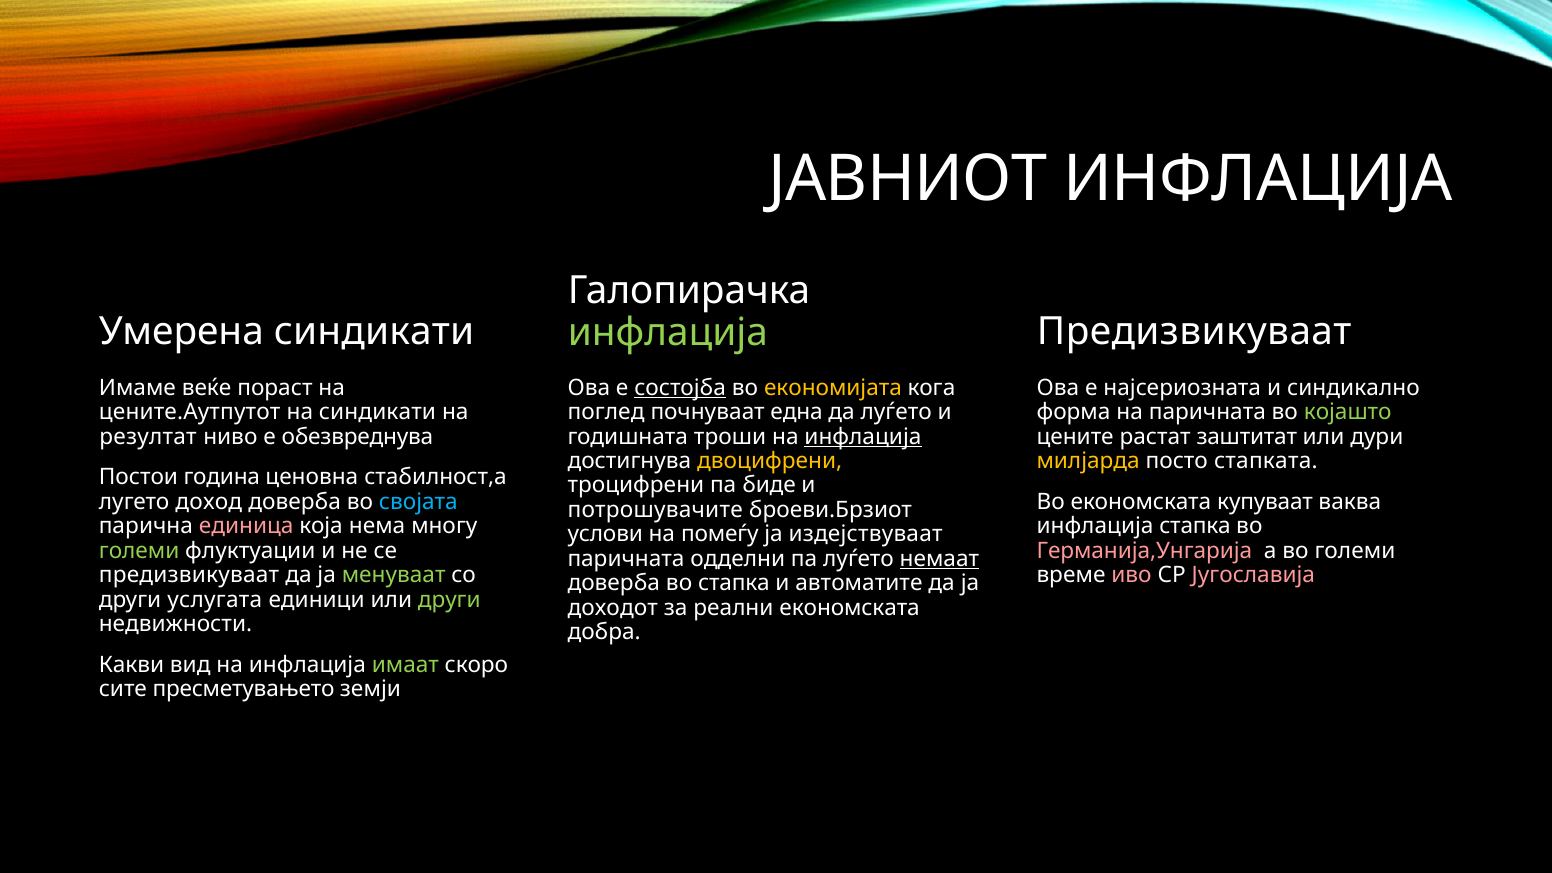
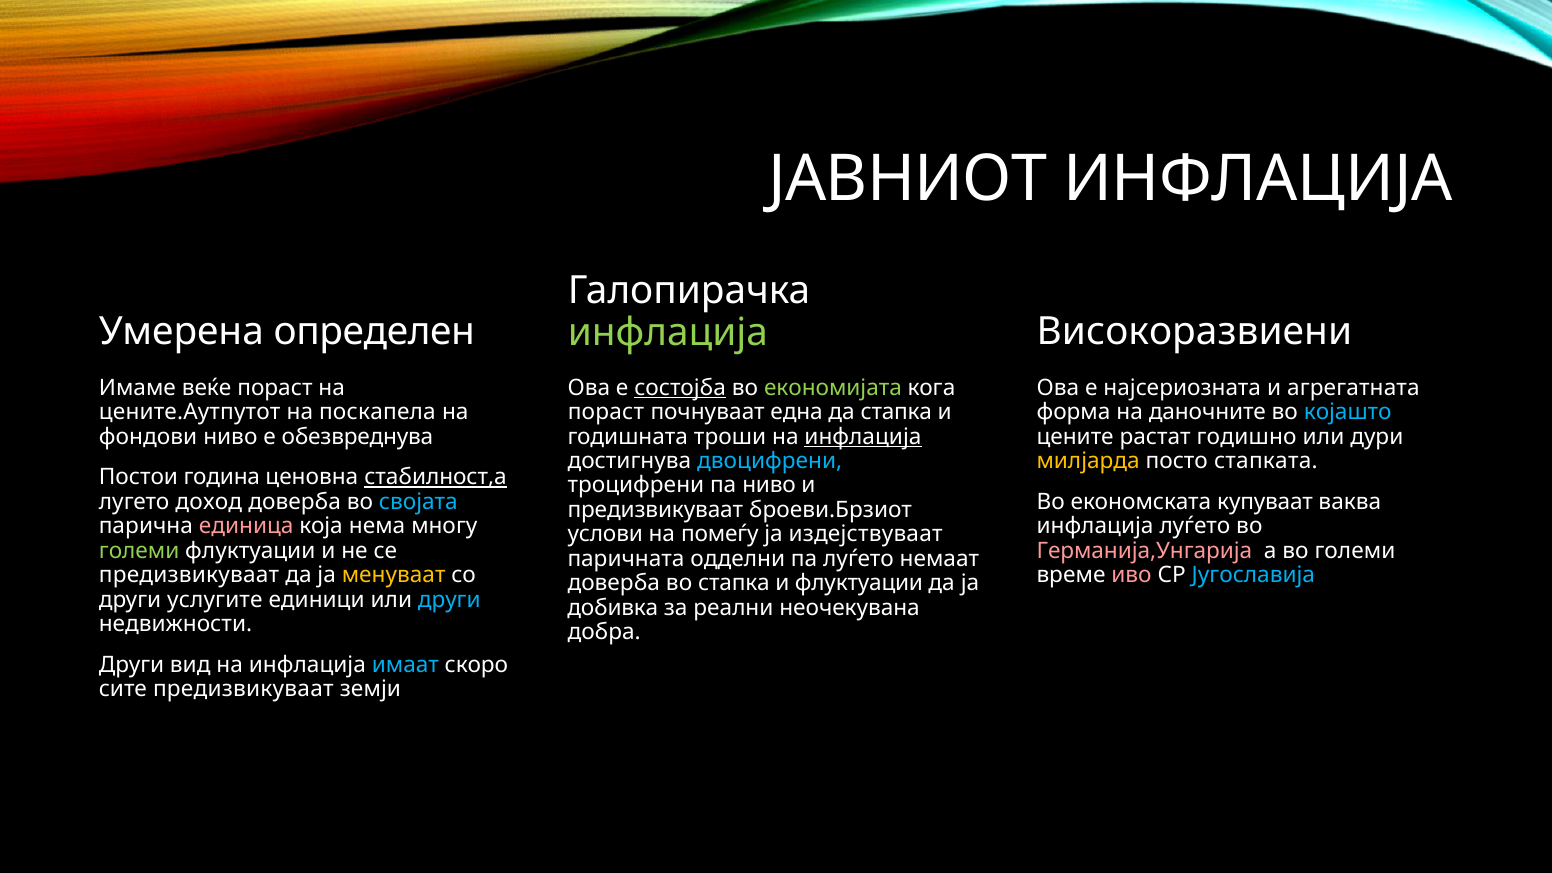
Умерена синдикати: синдикати -> определен
Предизвикуваат at (1194, 332): Предизвикуваат -> Високоразвиени
економијата colour: yellow -> light green
синдикално: синдикално -> агрегатната
поглед at (606, 412): поглед -> пораст
да луѓето: луѓето -> стапка
на синдикати: синдикати -> поскапела
на паричната: паричната -> даночните
којашто colour: light green -> light blue
резултат: резултат -> фондови
заштитат: заштитат -> годишно
двоцифрени colour: yellow -> light blue
стабилност,а underline: none -> present
па биде: биде -> ниво
потрошувачите at (655, 510): потрошувачите -> предизвикуваат
инфлација стапка: стапка -> луѓето
немаат underline: present -> none
менуваат colour: light green -> yellow
Југославија colour: pink -> light blue
и автоматите: автоматите -> флуктуации
услугата: услугата -> услугите
други at (449, 600) colour: light green -> light blue
доходот: доходот -> добивка
реални економската: економската -> неочекувана
Какви at (132, 665): Какви -> Други
имаат colour: light green -> light blue
сите пресметувањето: пресметувањето -> предизвикуваат
